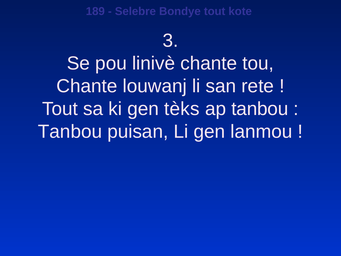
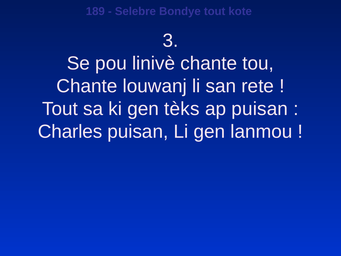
ap tanbou: tanbou -> puisan
Tanbou at (70, 132): Tanbou -> Charles
